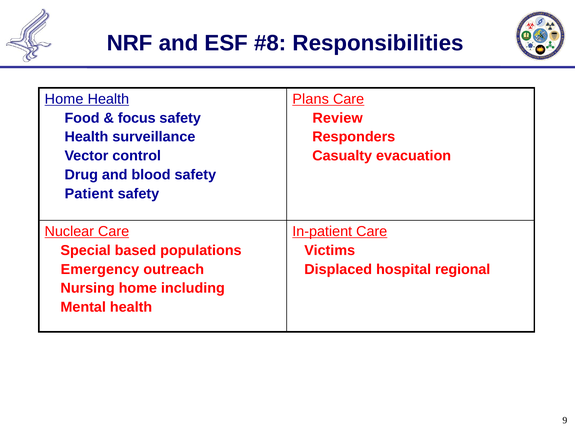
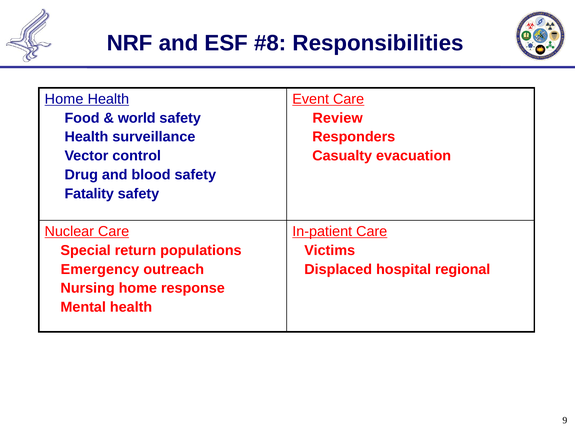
Plans: Plans -> Event
focus: focus -> world
Patient: Patient -> Fatality
based: based -> return
including: including -> response
